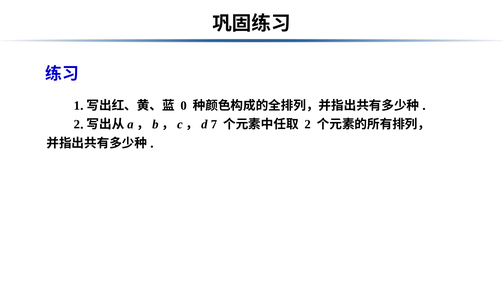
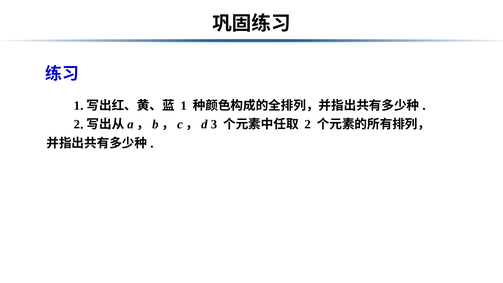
0 at (184, 106): 0 -> 1
7: 7 -> 3
